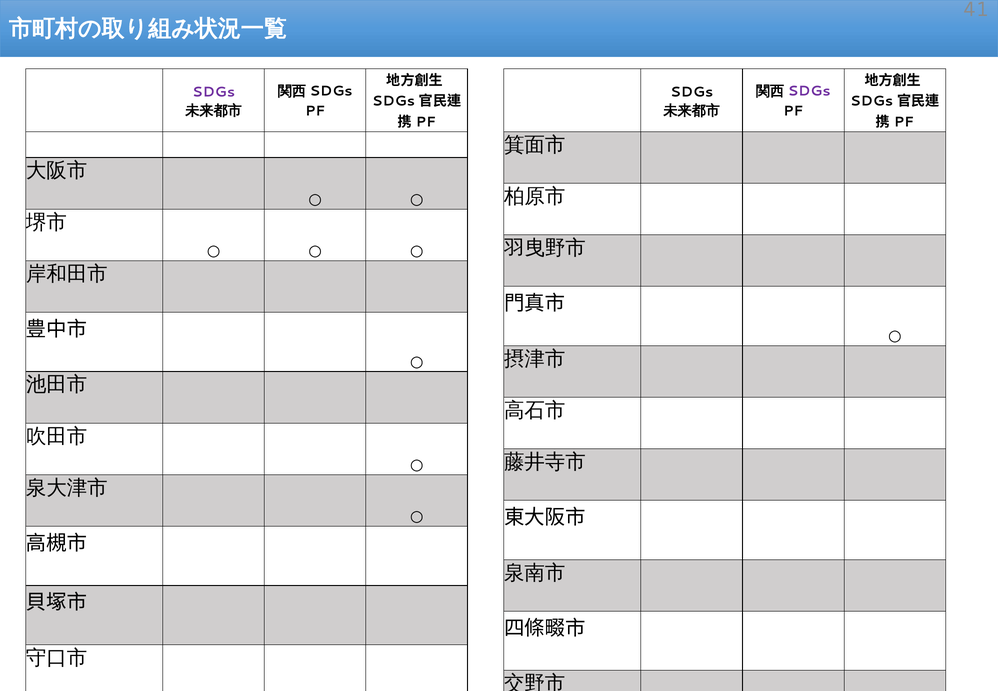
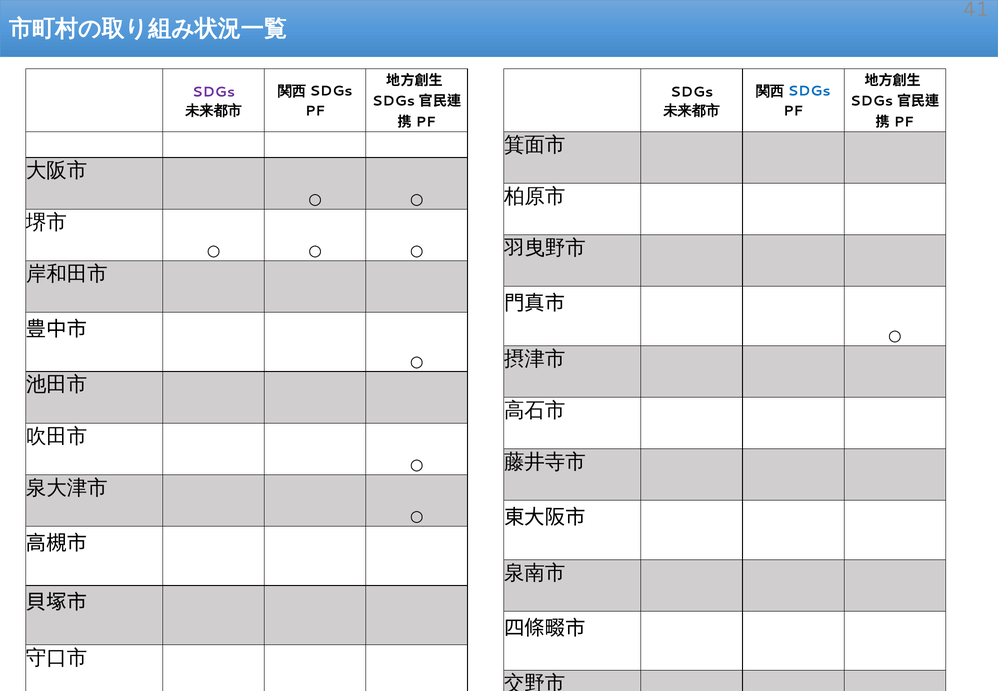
SDGs at (809, 91) colour: purple -> blue
